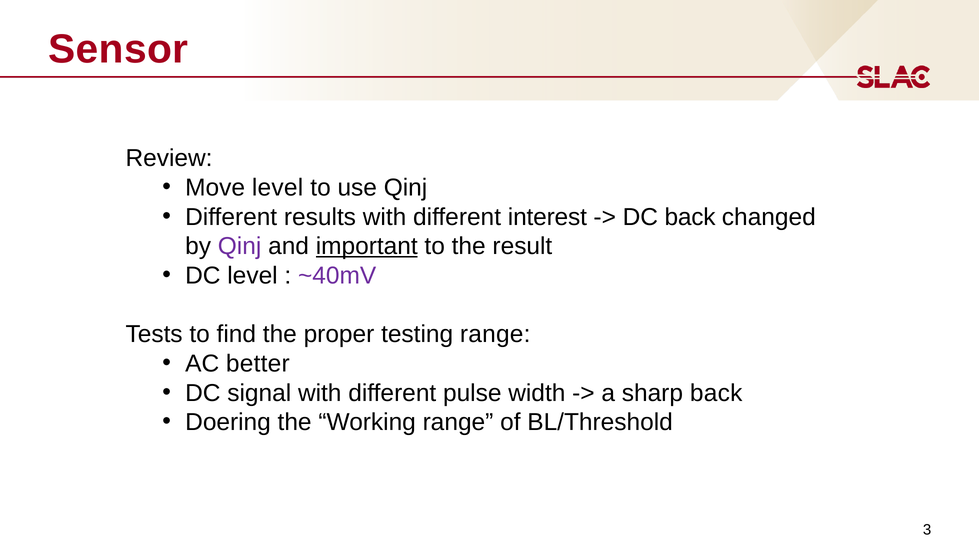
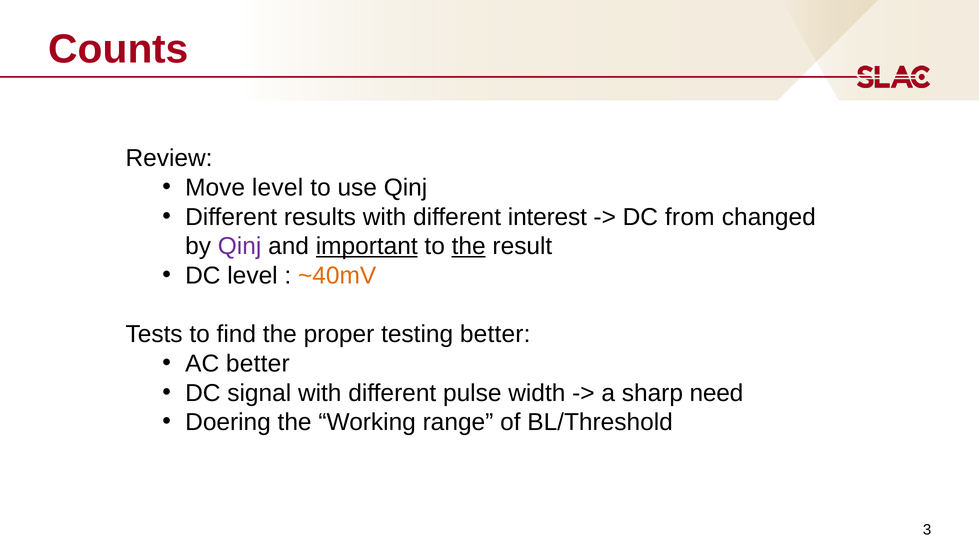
Sensor: Sensor -> Counts
DC back: back -> from
the at (469, 247) underline: none -> present
~40mV colour: purple -> orange
testing range: range -> better
sharp back: back -> need
